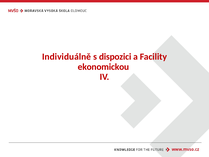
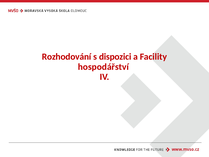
Individuálně: Individuálně -> Rozhodování
ekonomickou: ekonomickou -> hospodářství
